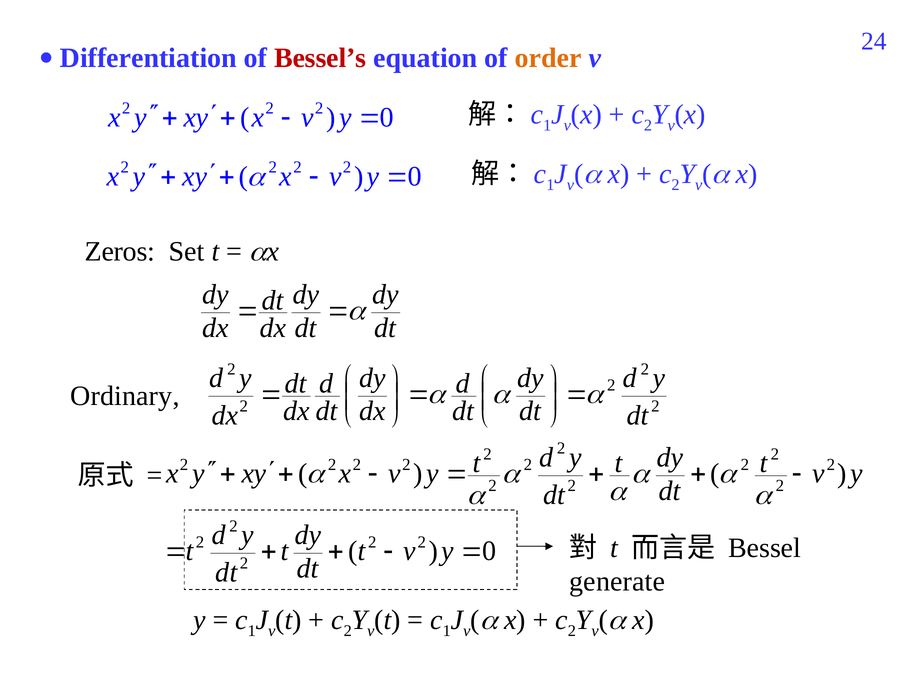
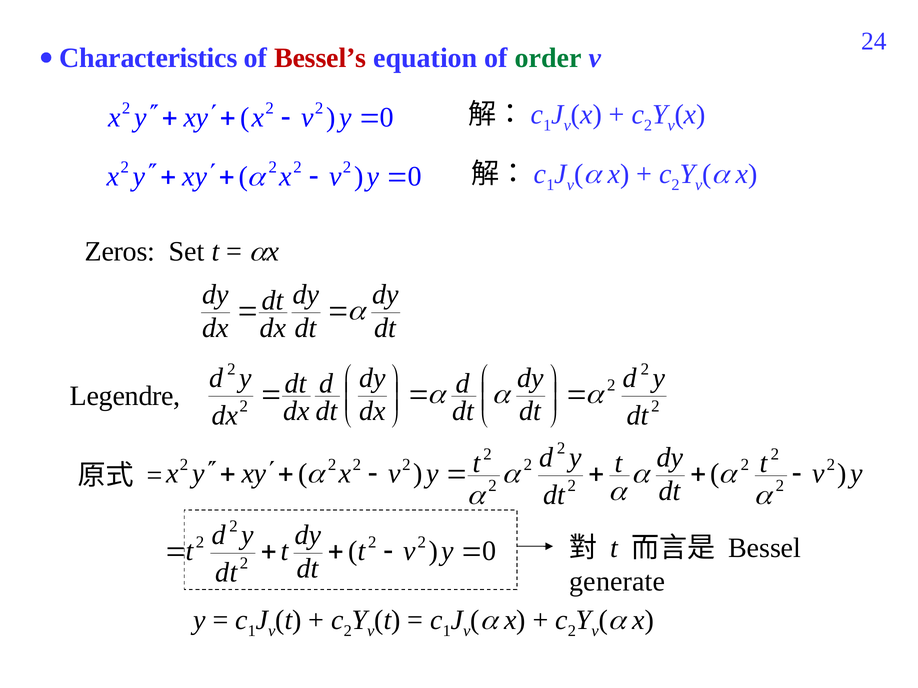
Differentiation: Differentiation -> Characteristics
order colour: orange -> green
Ordinary: Ordinary -> Legendre
